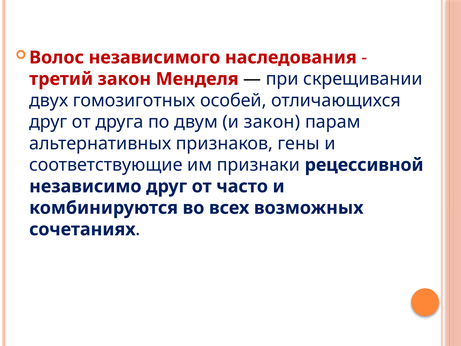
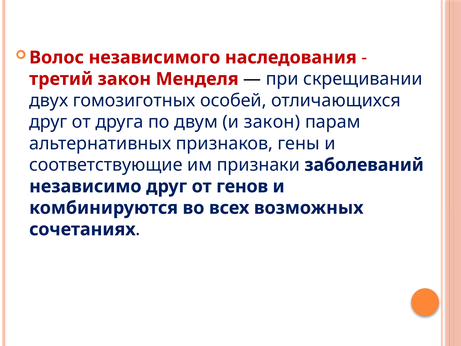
рецессивной: рецессивной -> заболеваний
часто: часто -> генов
